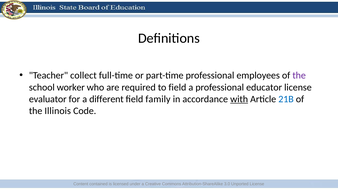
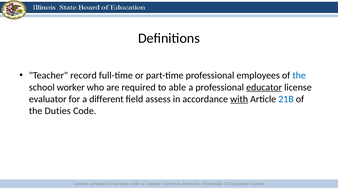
collect: collect -> record
the at (299, 75) colour: purple -> blue
to field: field -> able
educator underline: none -> present
family: family -> assess
Illinois: Illinois -> Duties
